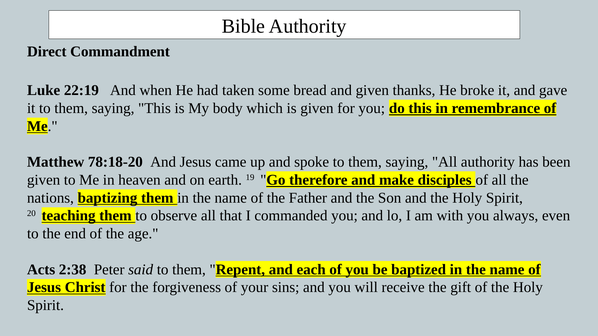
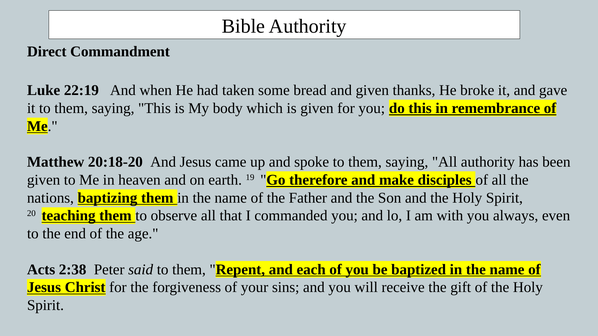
78:18-20: 78:18-20 -> 20:18-20
